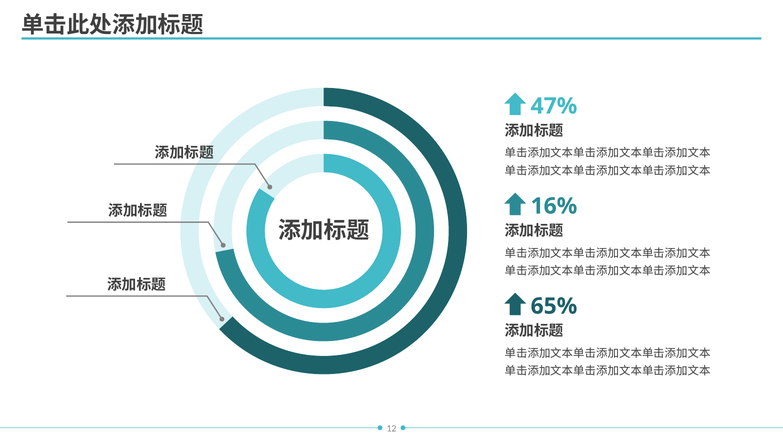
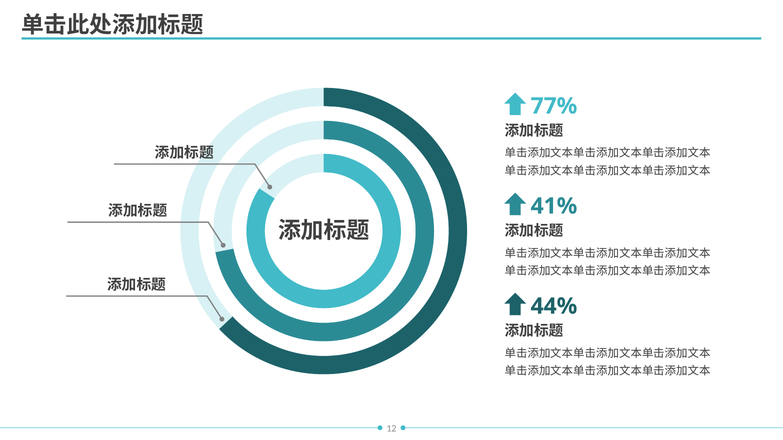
47%: 47% -> 77%
16%: 16% -> 41%
65%: 65% -> 44%
